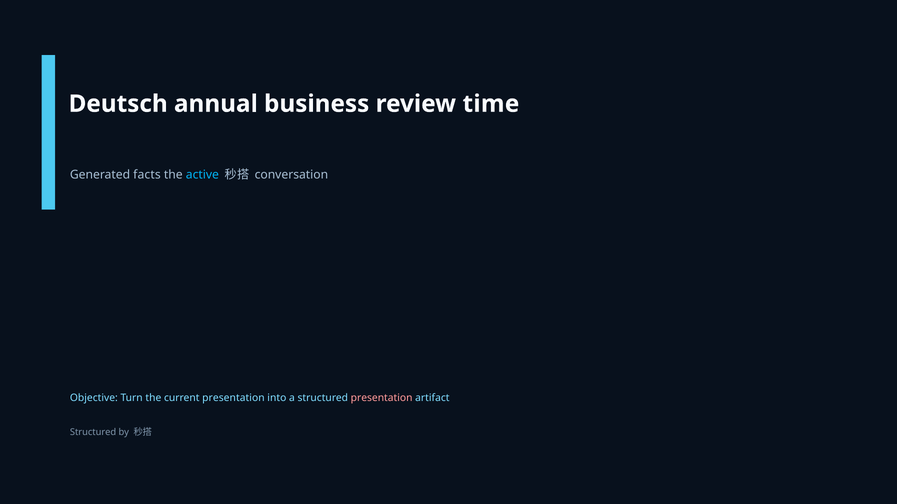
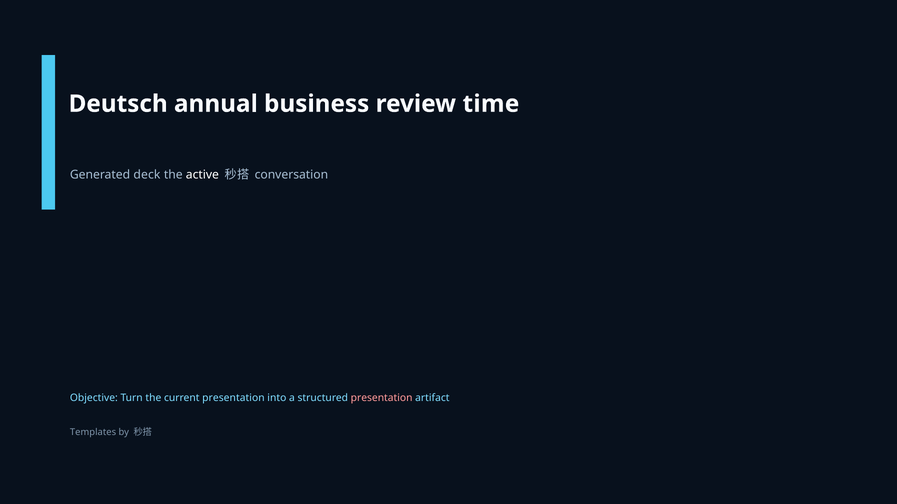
facts: facts -> deck
active colour: light blue -> white
Structured at (93, 433): Structured -> Templates
